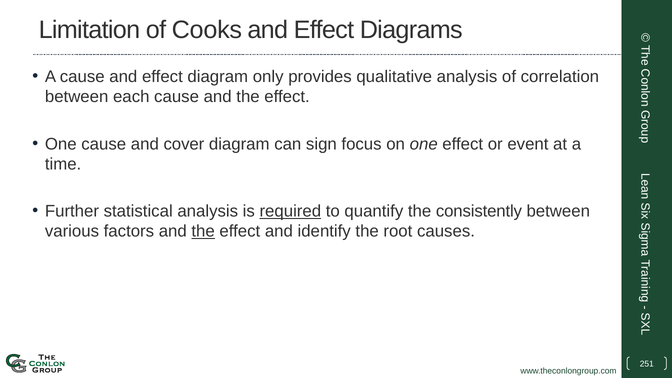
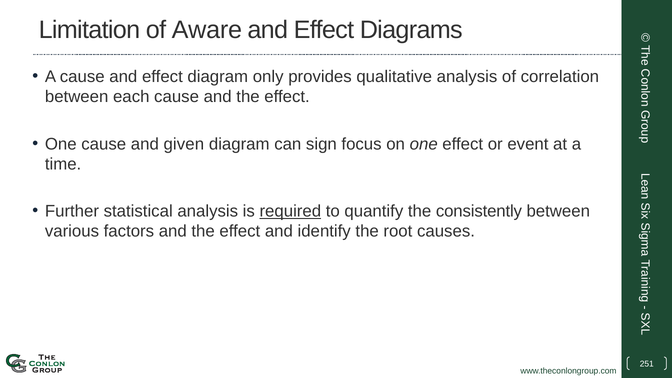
Cooks: Cooks -> Aware
cover: cover -> given
the at (203, 231) underline: present -> none
